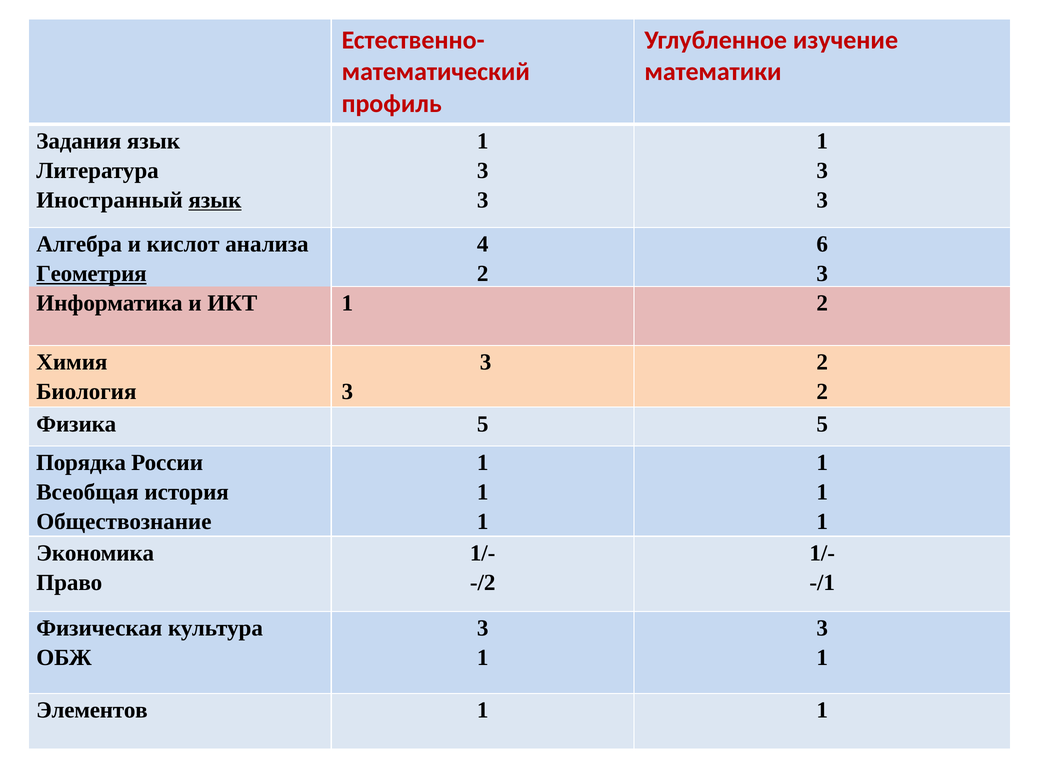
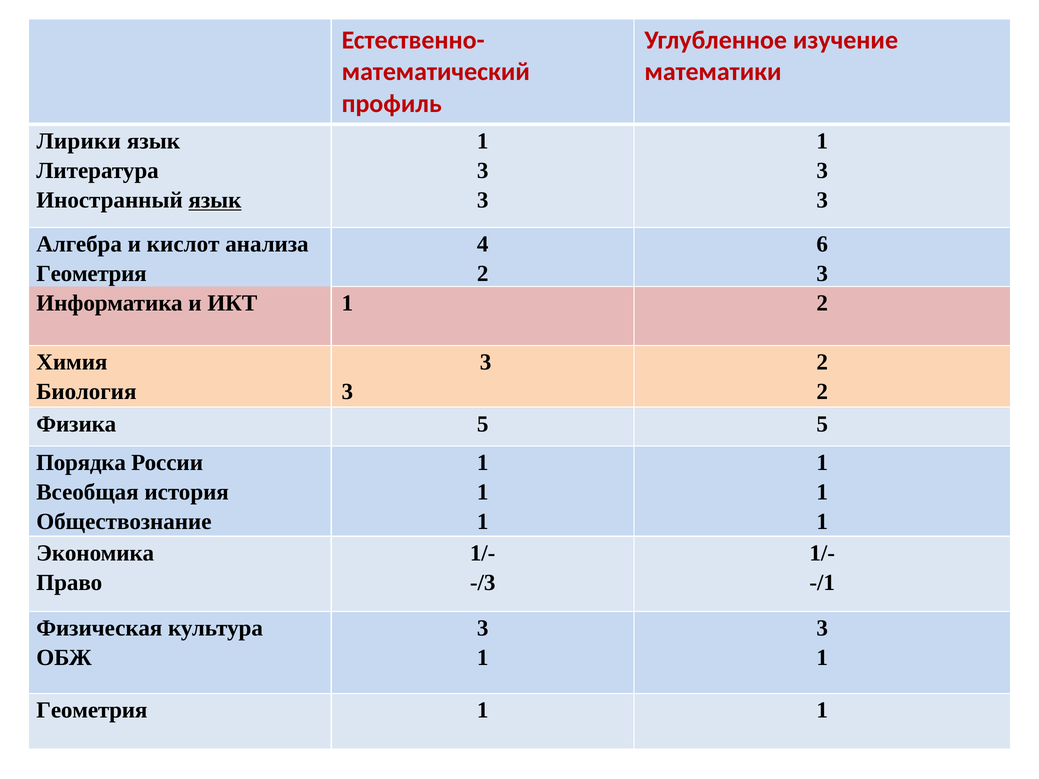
Задания: Задания -> Лирики
Геометрия at (92, 274) underline: present -> none
-/2: -/2 -> -/3
Элементов at (92, 710): Элементов -> Геометрия
